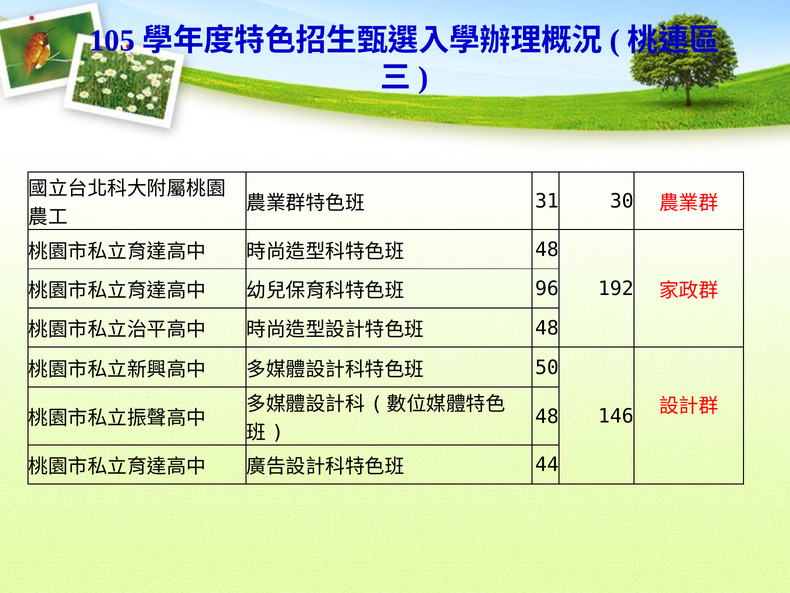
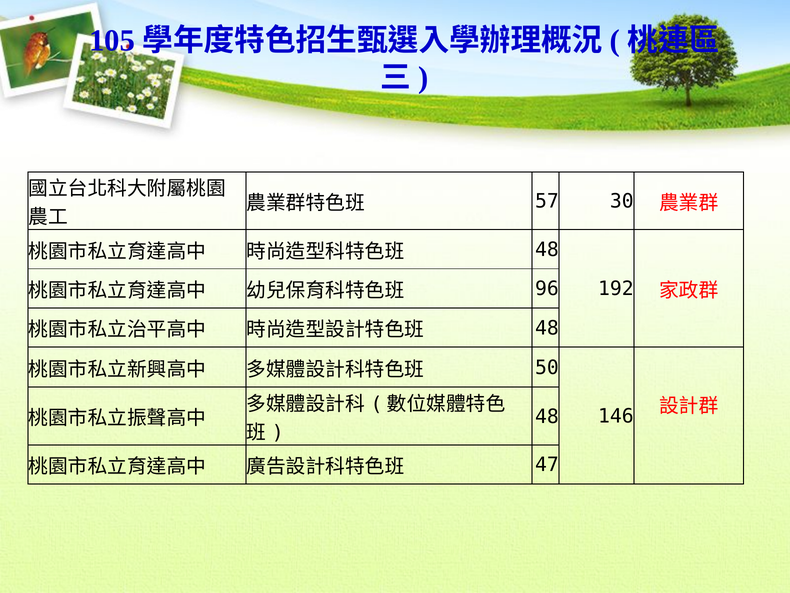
31: 31 -> 57
44: 44 -> 47
